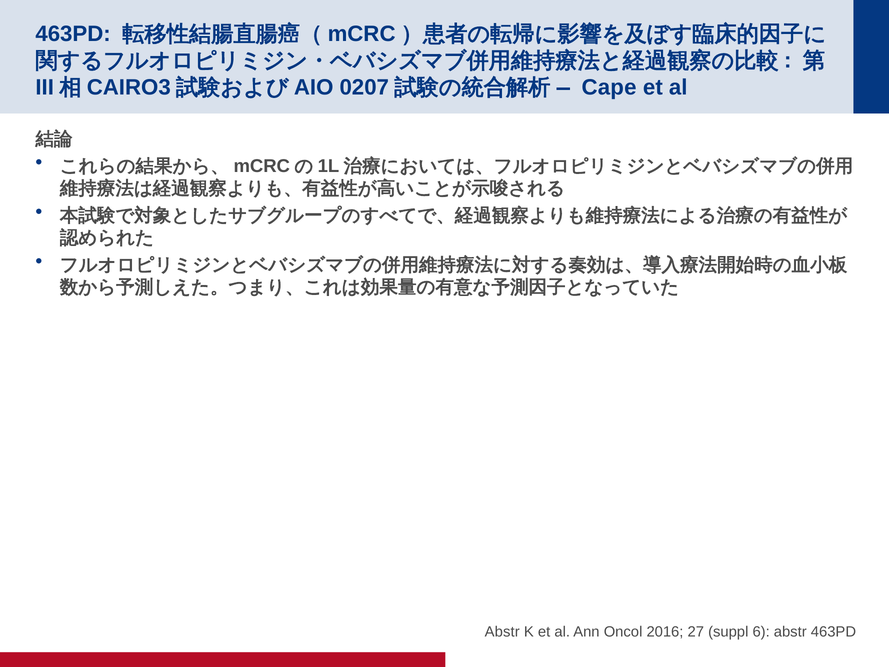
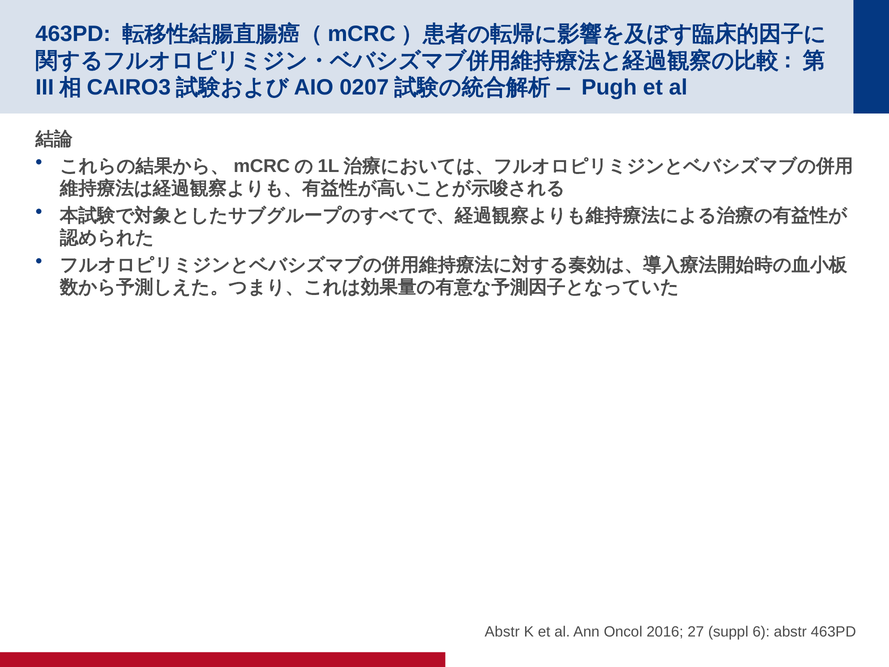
Cape: Cape -> Pugh
